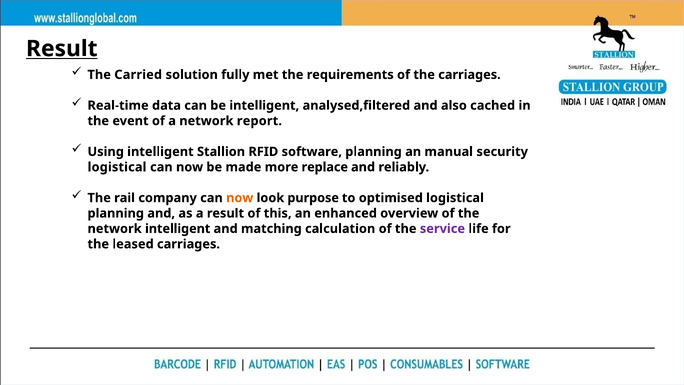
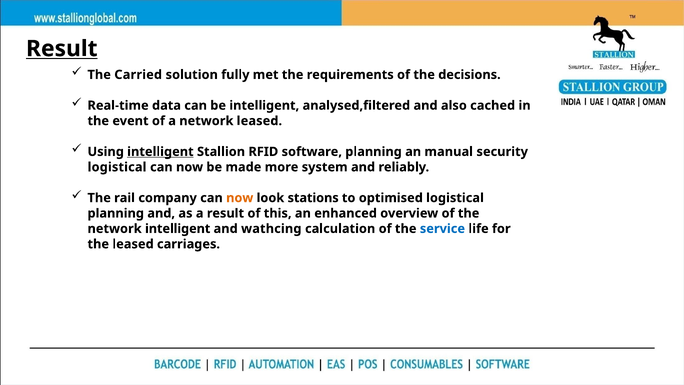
the carriages: carriages -> decisions
network report: report -> leased
intelligent at (160, 152) underline: none -> present
replace: replace -> system
purpose: purpose -> stations
matching: matching -> wathcing
service colour: purple -> blue
